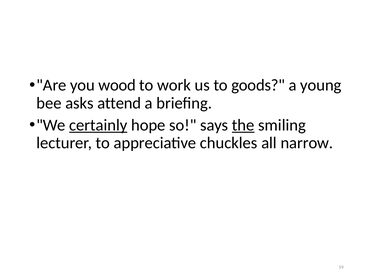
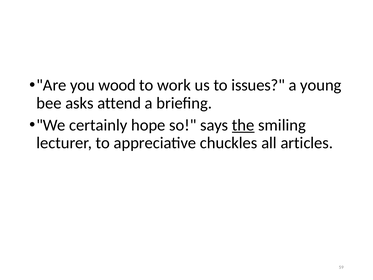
goods: goods -> issues
certainly underline: present -> none
narrow: narrow -> articles
